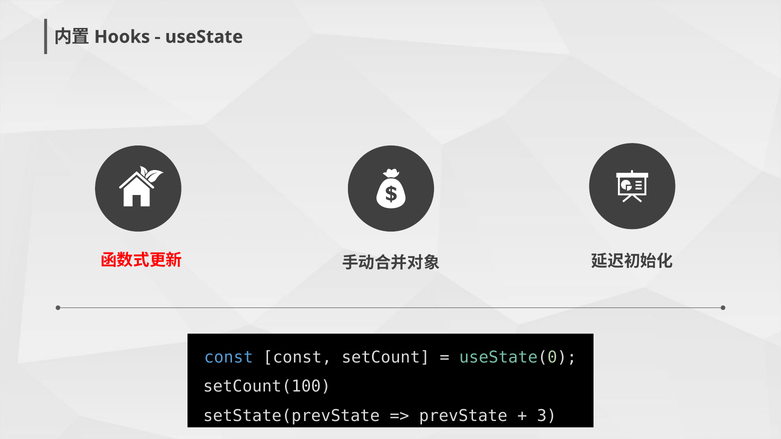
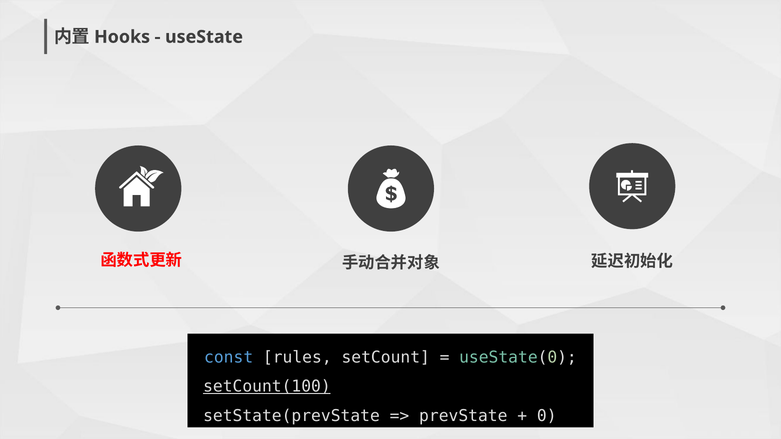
const const: const -> rules
setCount(100 underline: none -> present
3: 3 -> 0
